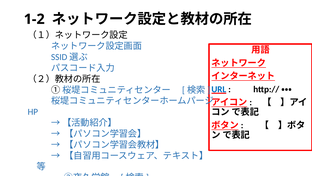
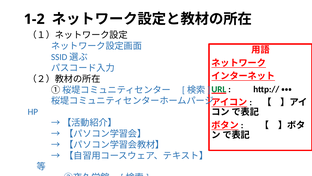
URL colour: blue -> green
